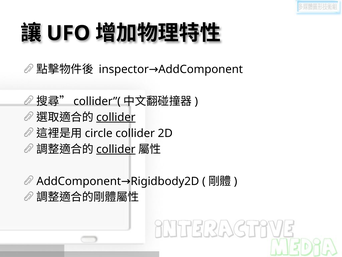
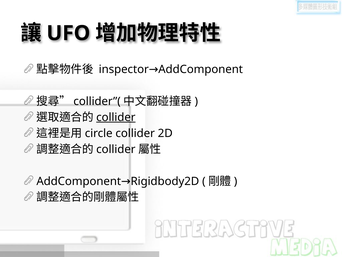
collider at (116, 149) underline: present -> none
